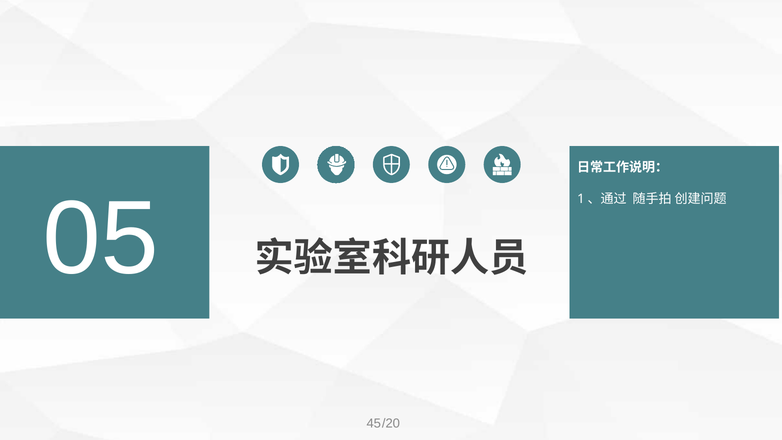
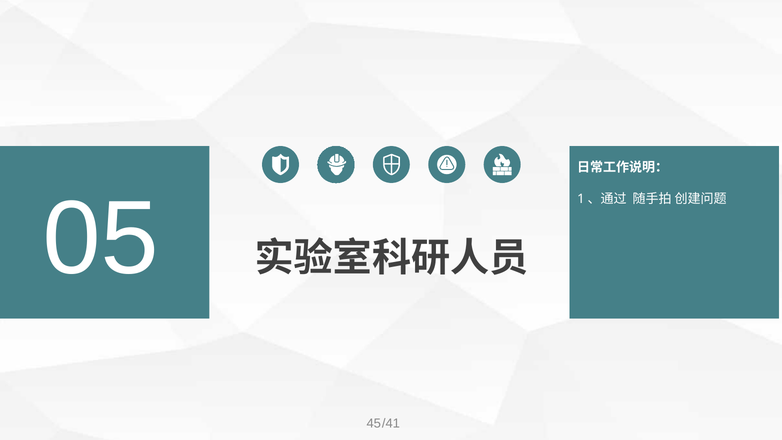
/20: /20 -> /41
